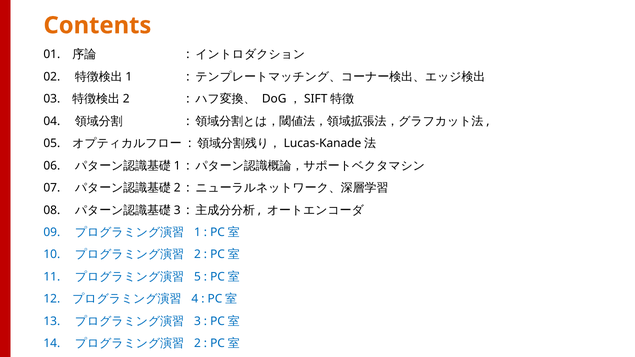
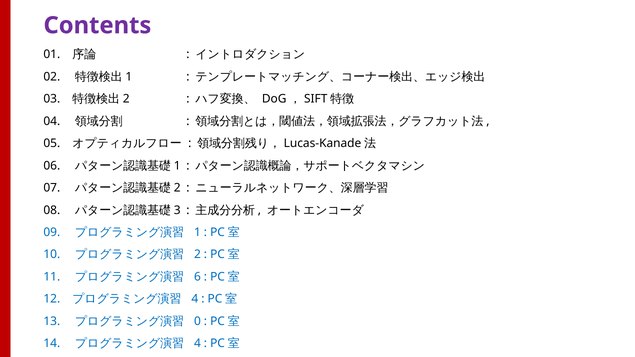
Contents colour: orange -> purple
5: 5 -> 6
3: 3 -> 0
2 at (197, 344): 2 -> 4
